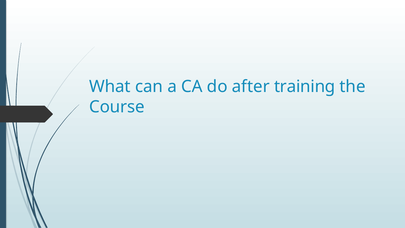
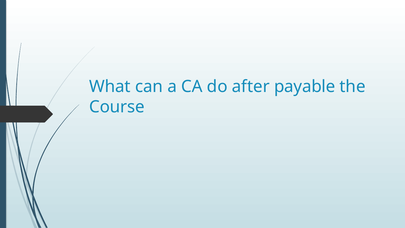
training: training -> payable
